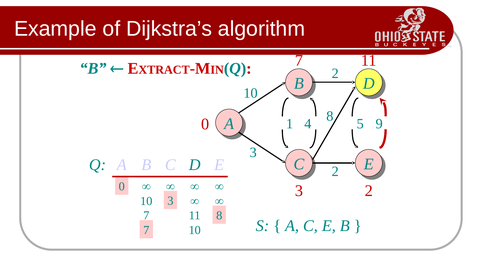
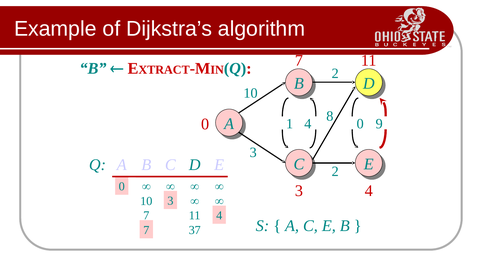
4 5: 5 -> 0
3 2: 2 -> 4
11 8: 8 -> 4
7 10: 10 -> 37
